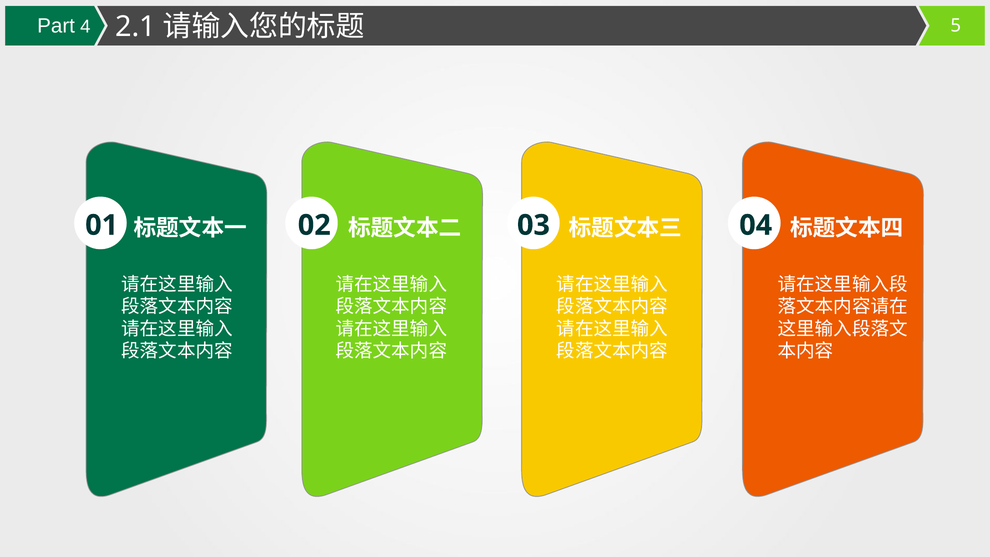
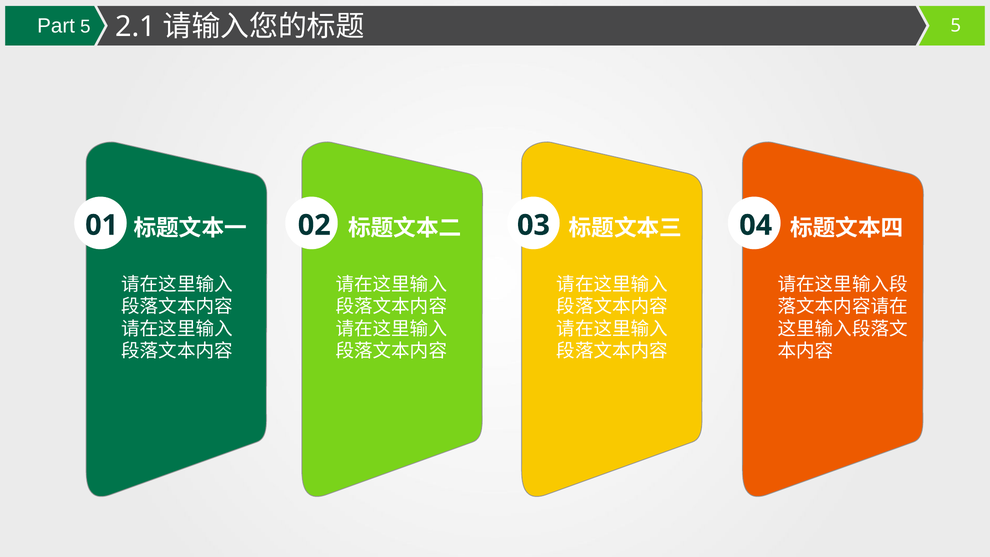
Part 4: 4 -> 5
